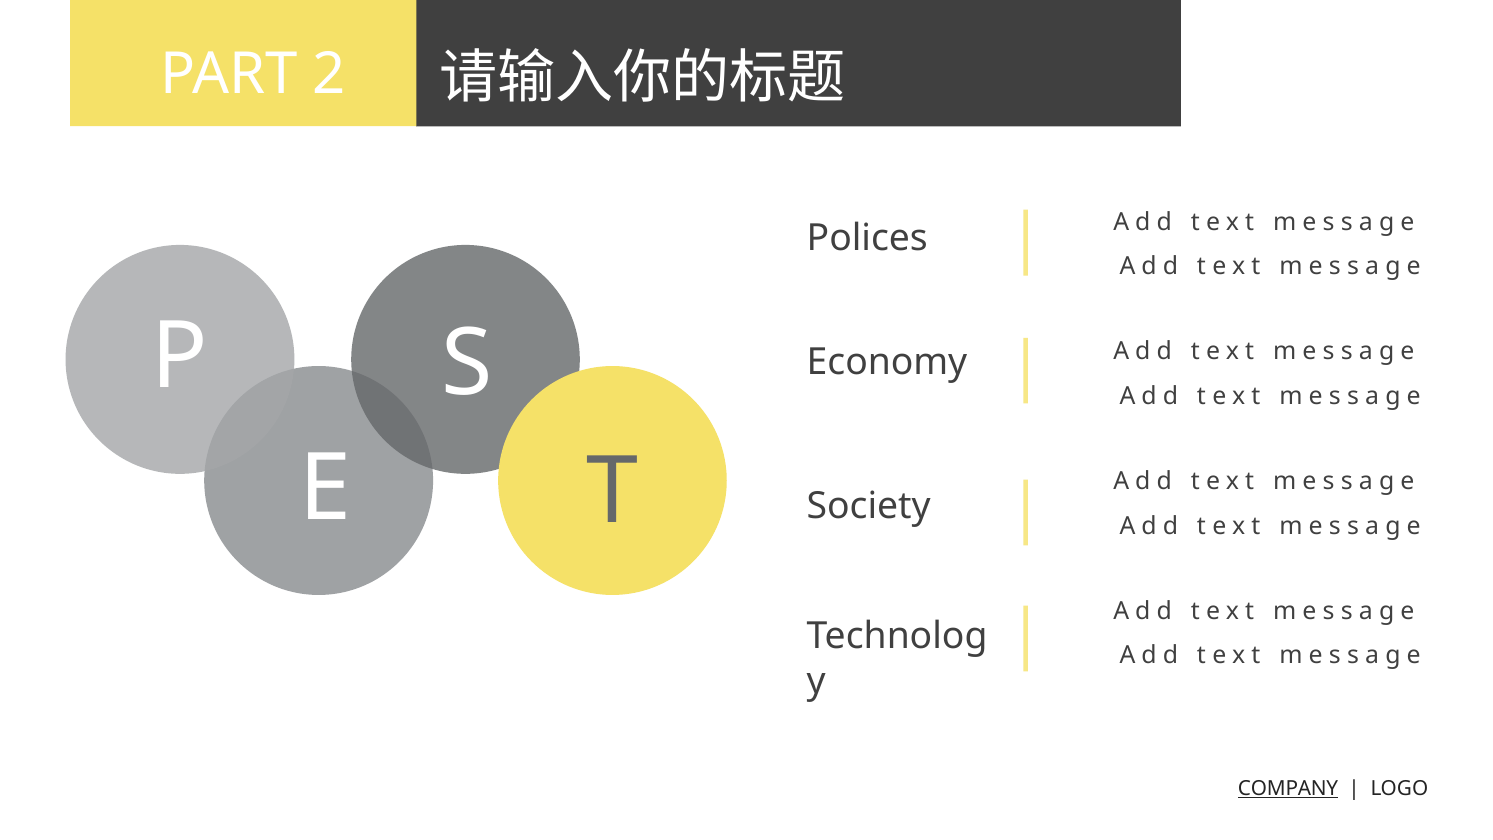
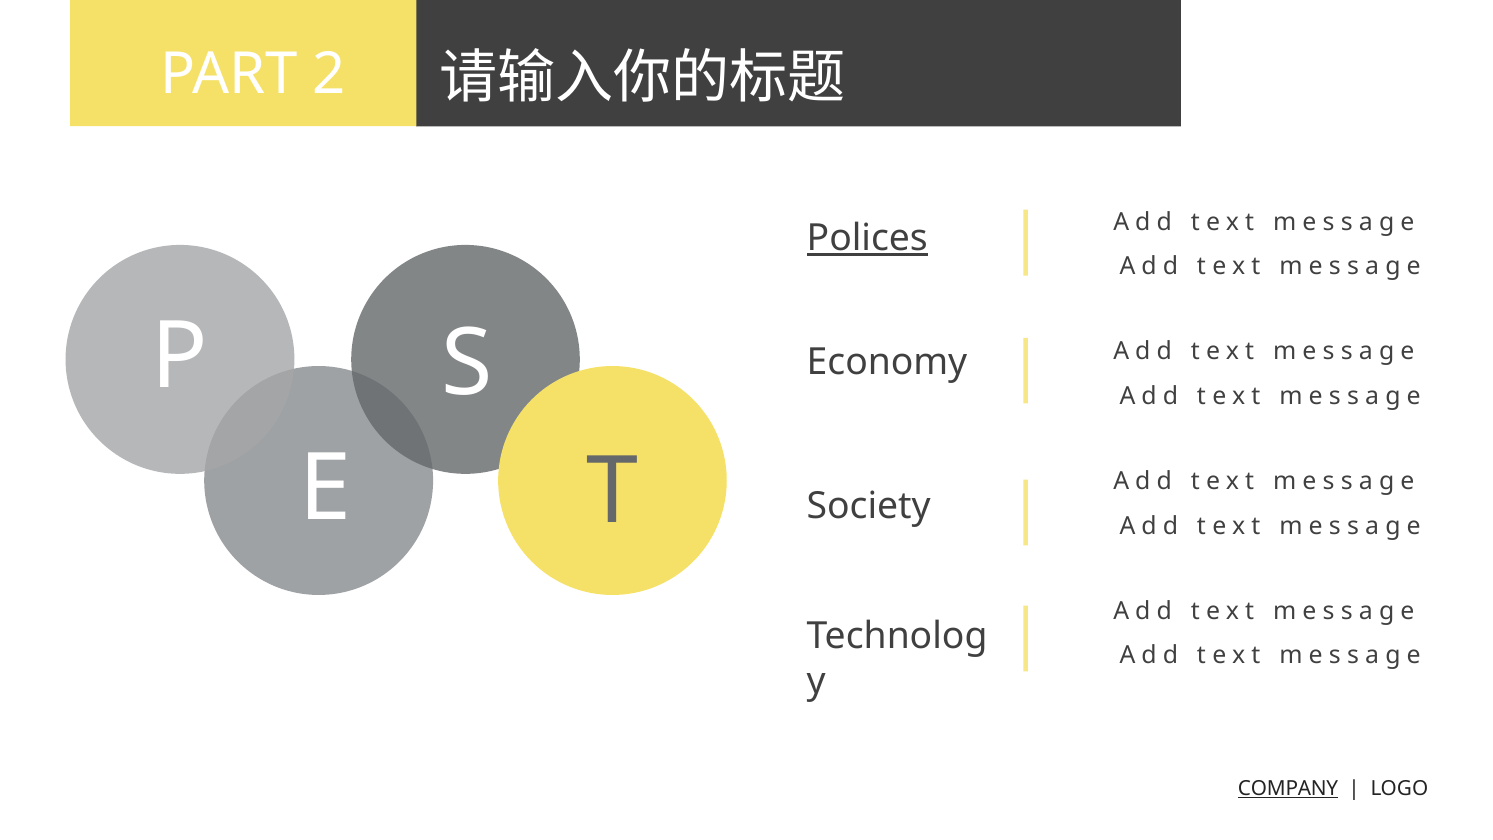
Polices underline: none -> present
